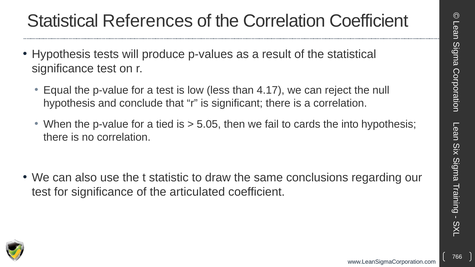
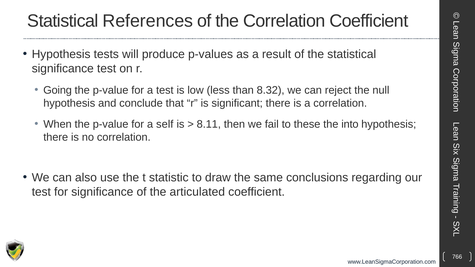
Equal: Equal -> Going
4.17: 4.17 -> 8.32
tied: tied -> self
5.05: 5.05 -> 8.11
cards: cards -> these
